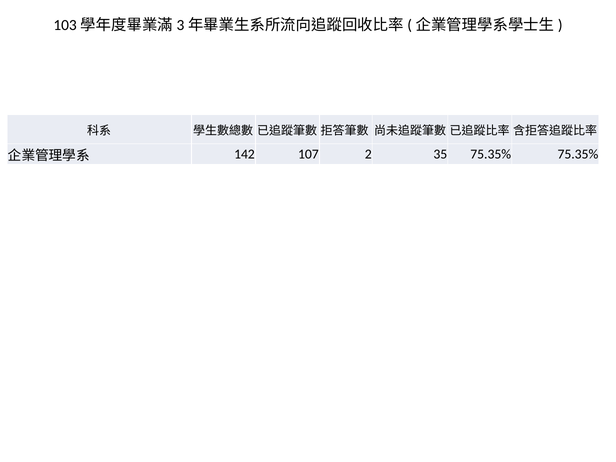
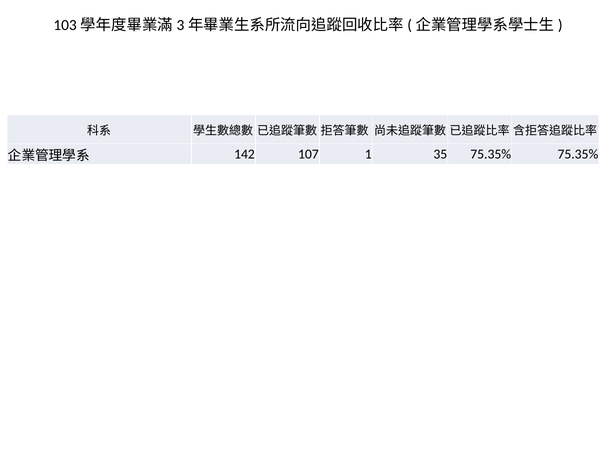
2: 2 -> 1
